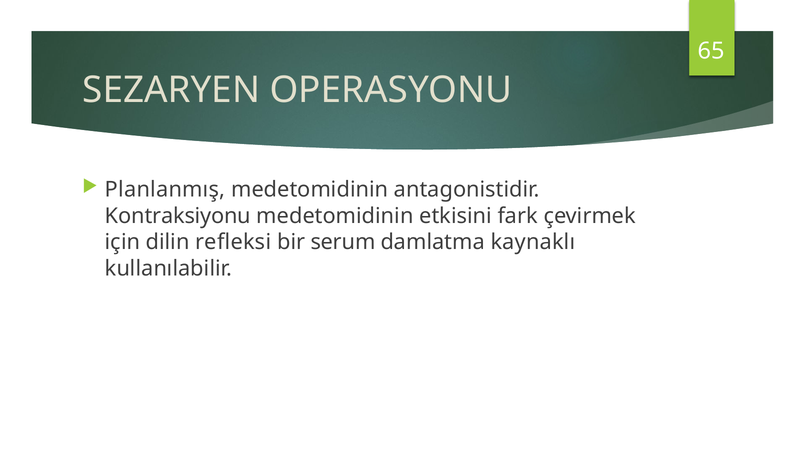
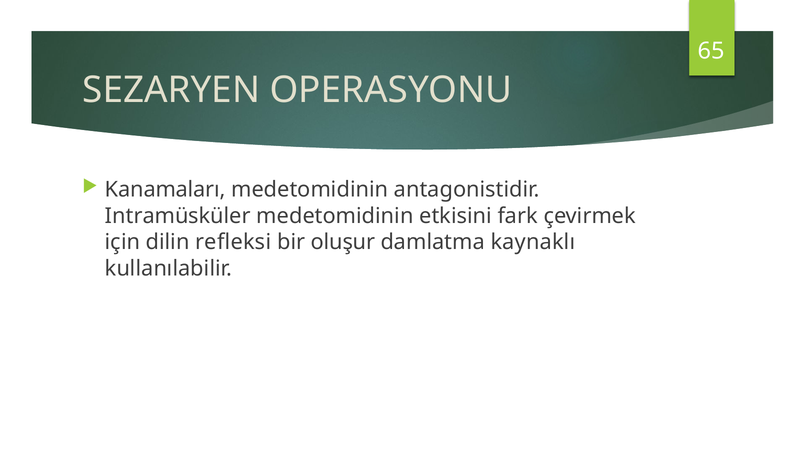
Planlanmış: Planlanmış -> Kanamaları
Kontraksiyonu: Kontraksiyonu -> Intramüsküler
serum: serum -> oluşur
